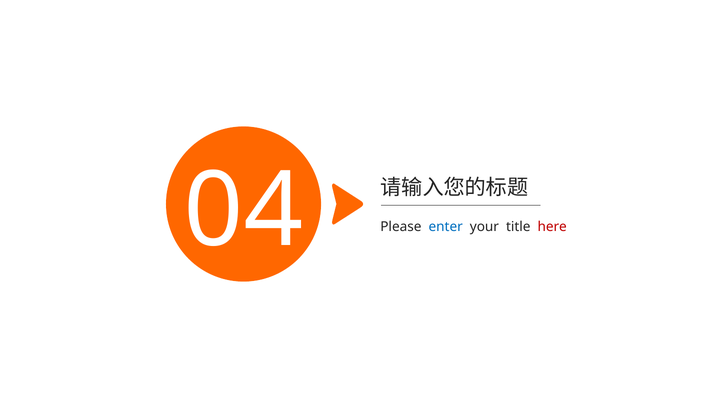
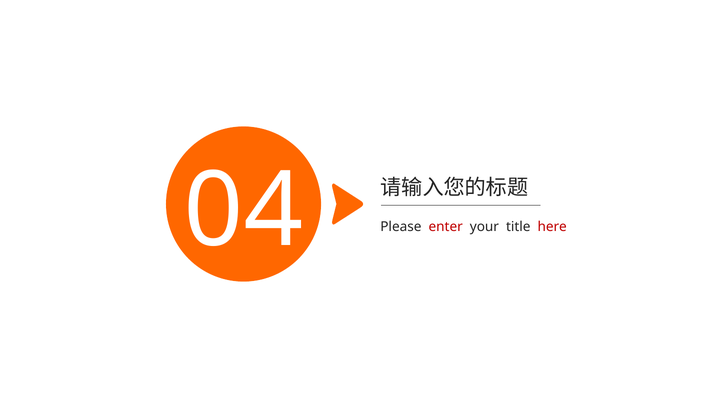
enter colour: blue -> red
